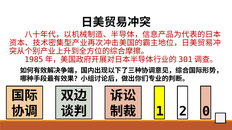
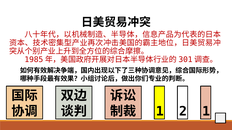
2 0: 0 -> 1
